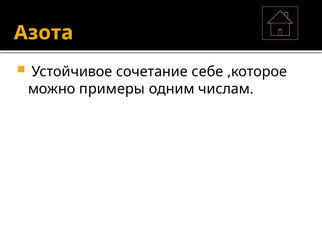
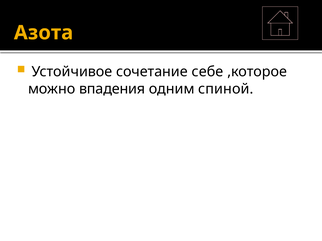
примеры: примеры -> впадения
числам: числам -> спиной
